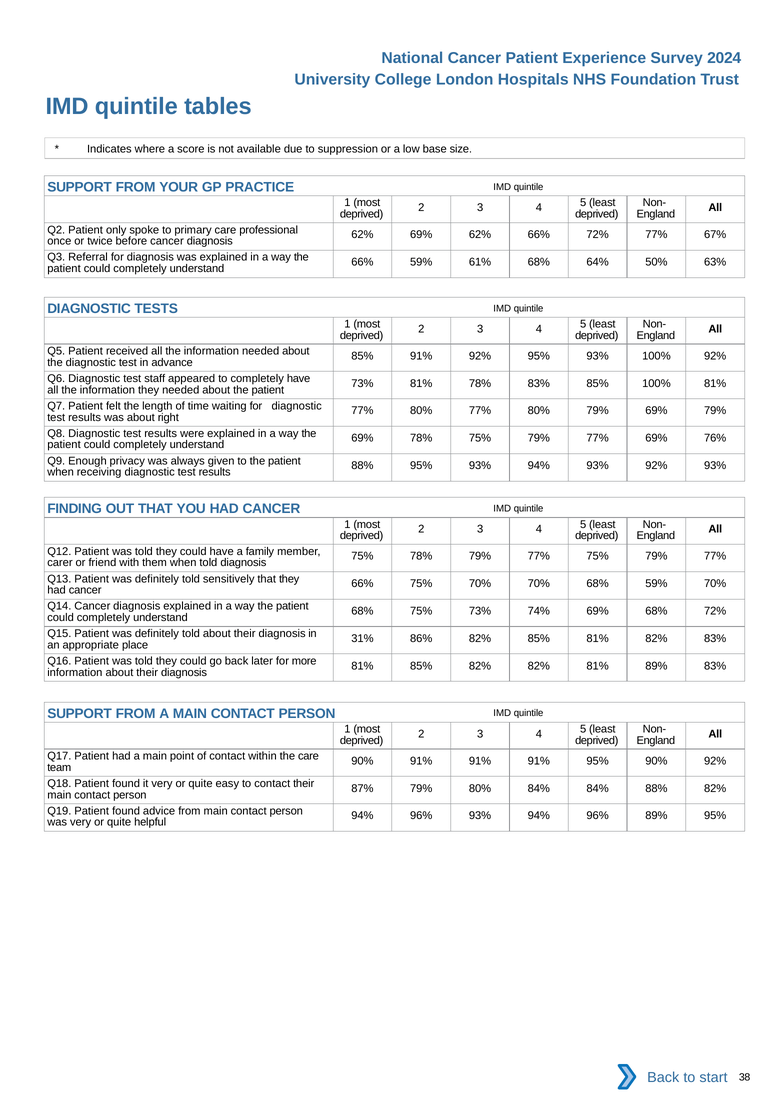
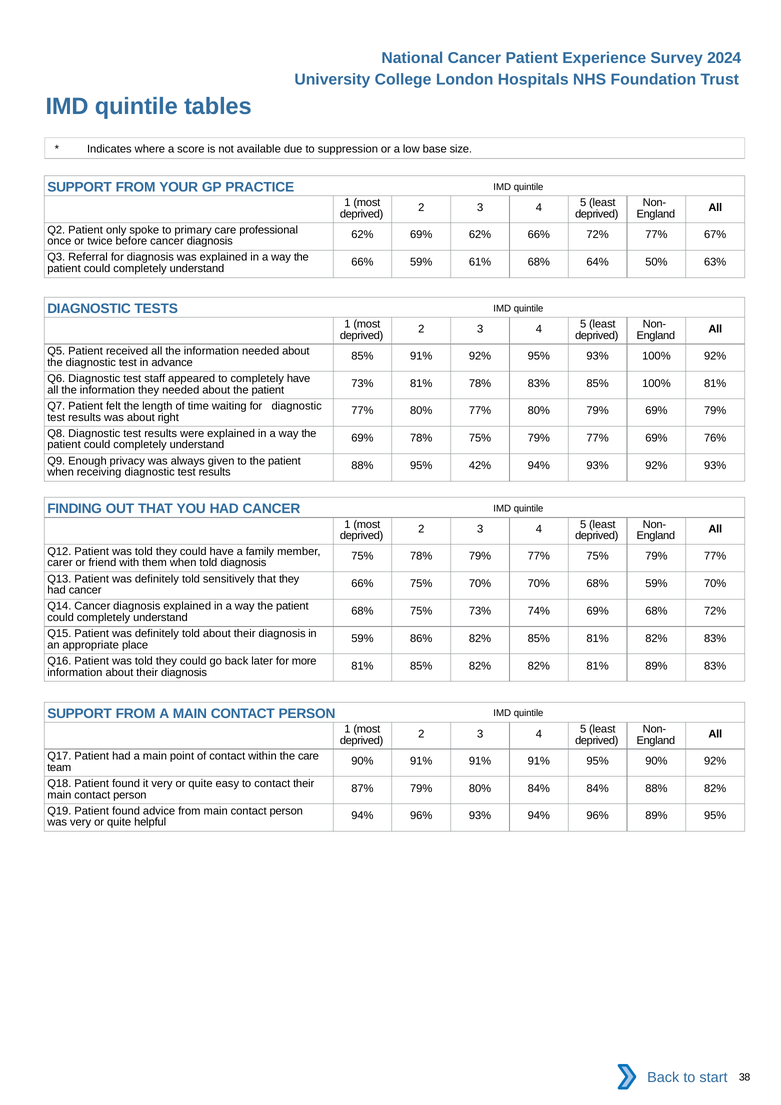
88% 95% 93%: 93% -> 42%
31% at (362, 639): 31% -> 59%
